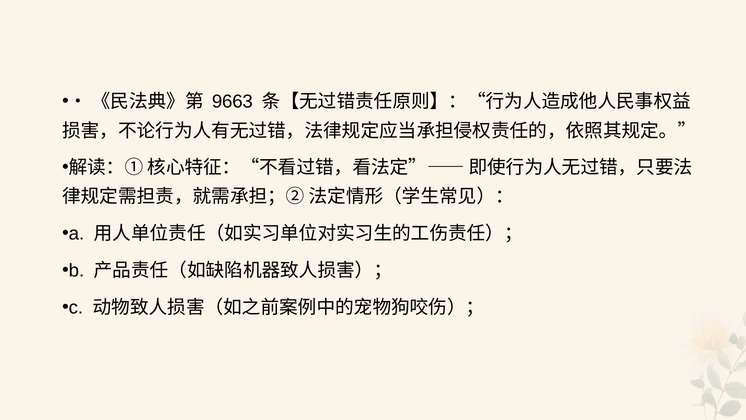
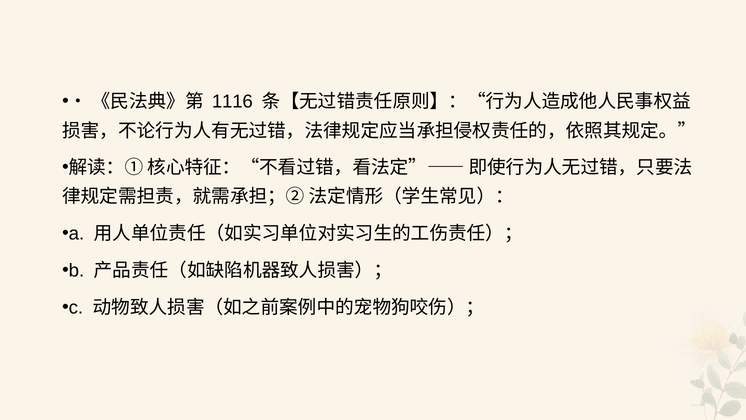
9663: 9663 -> 1116
